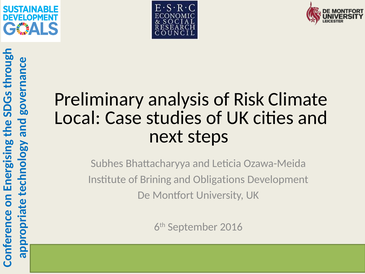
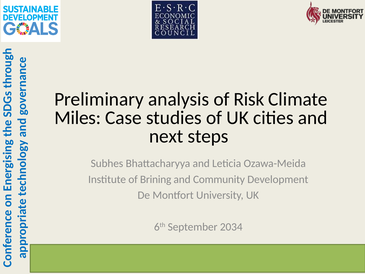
Local: Local -> Miles
Obligations: Obligations -> Community
2016: 2016 -> 2034
